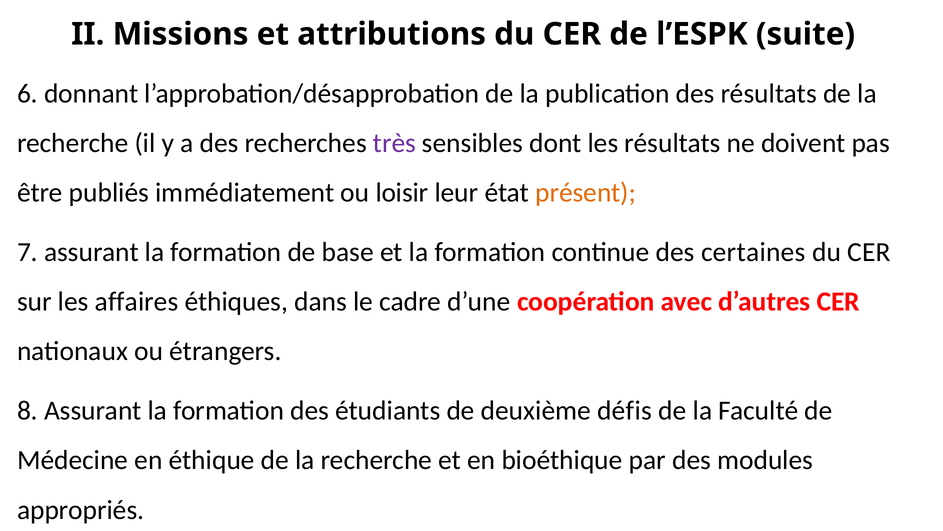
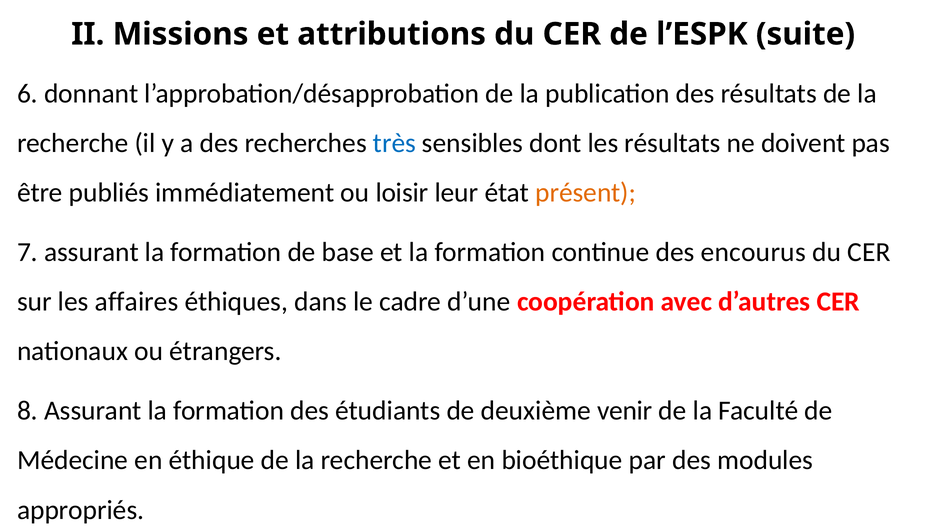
très colour: purple -> blue
certaines: certaines -> encourus
défis: défis -> venir
